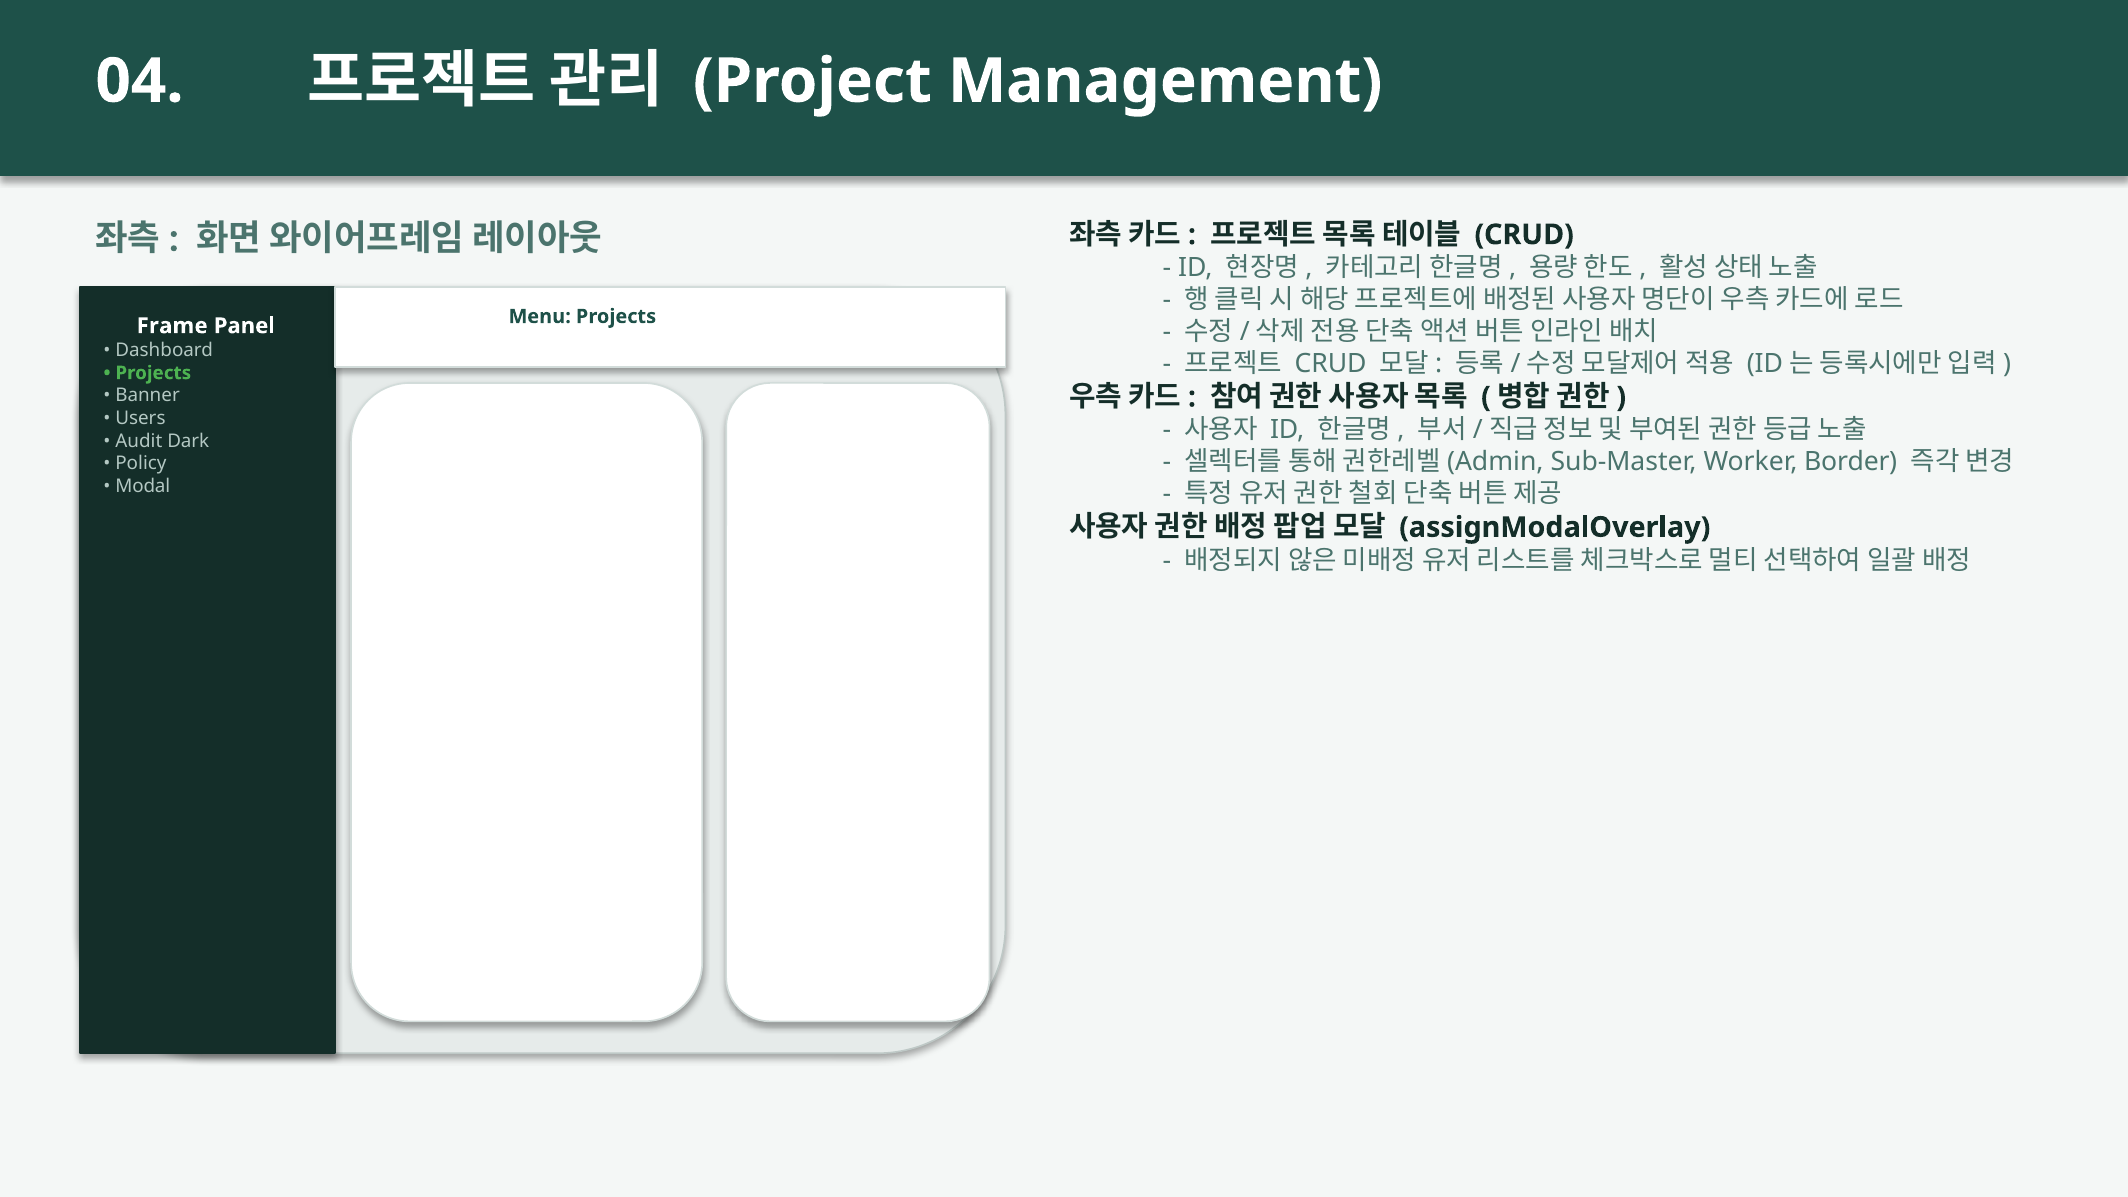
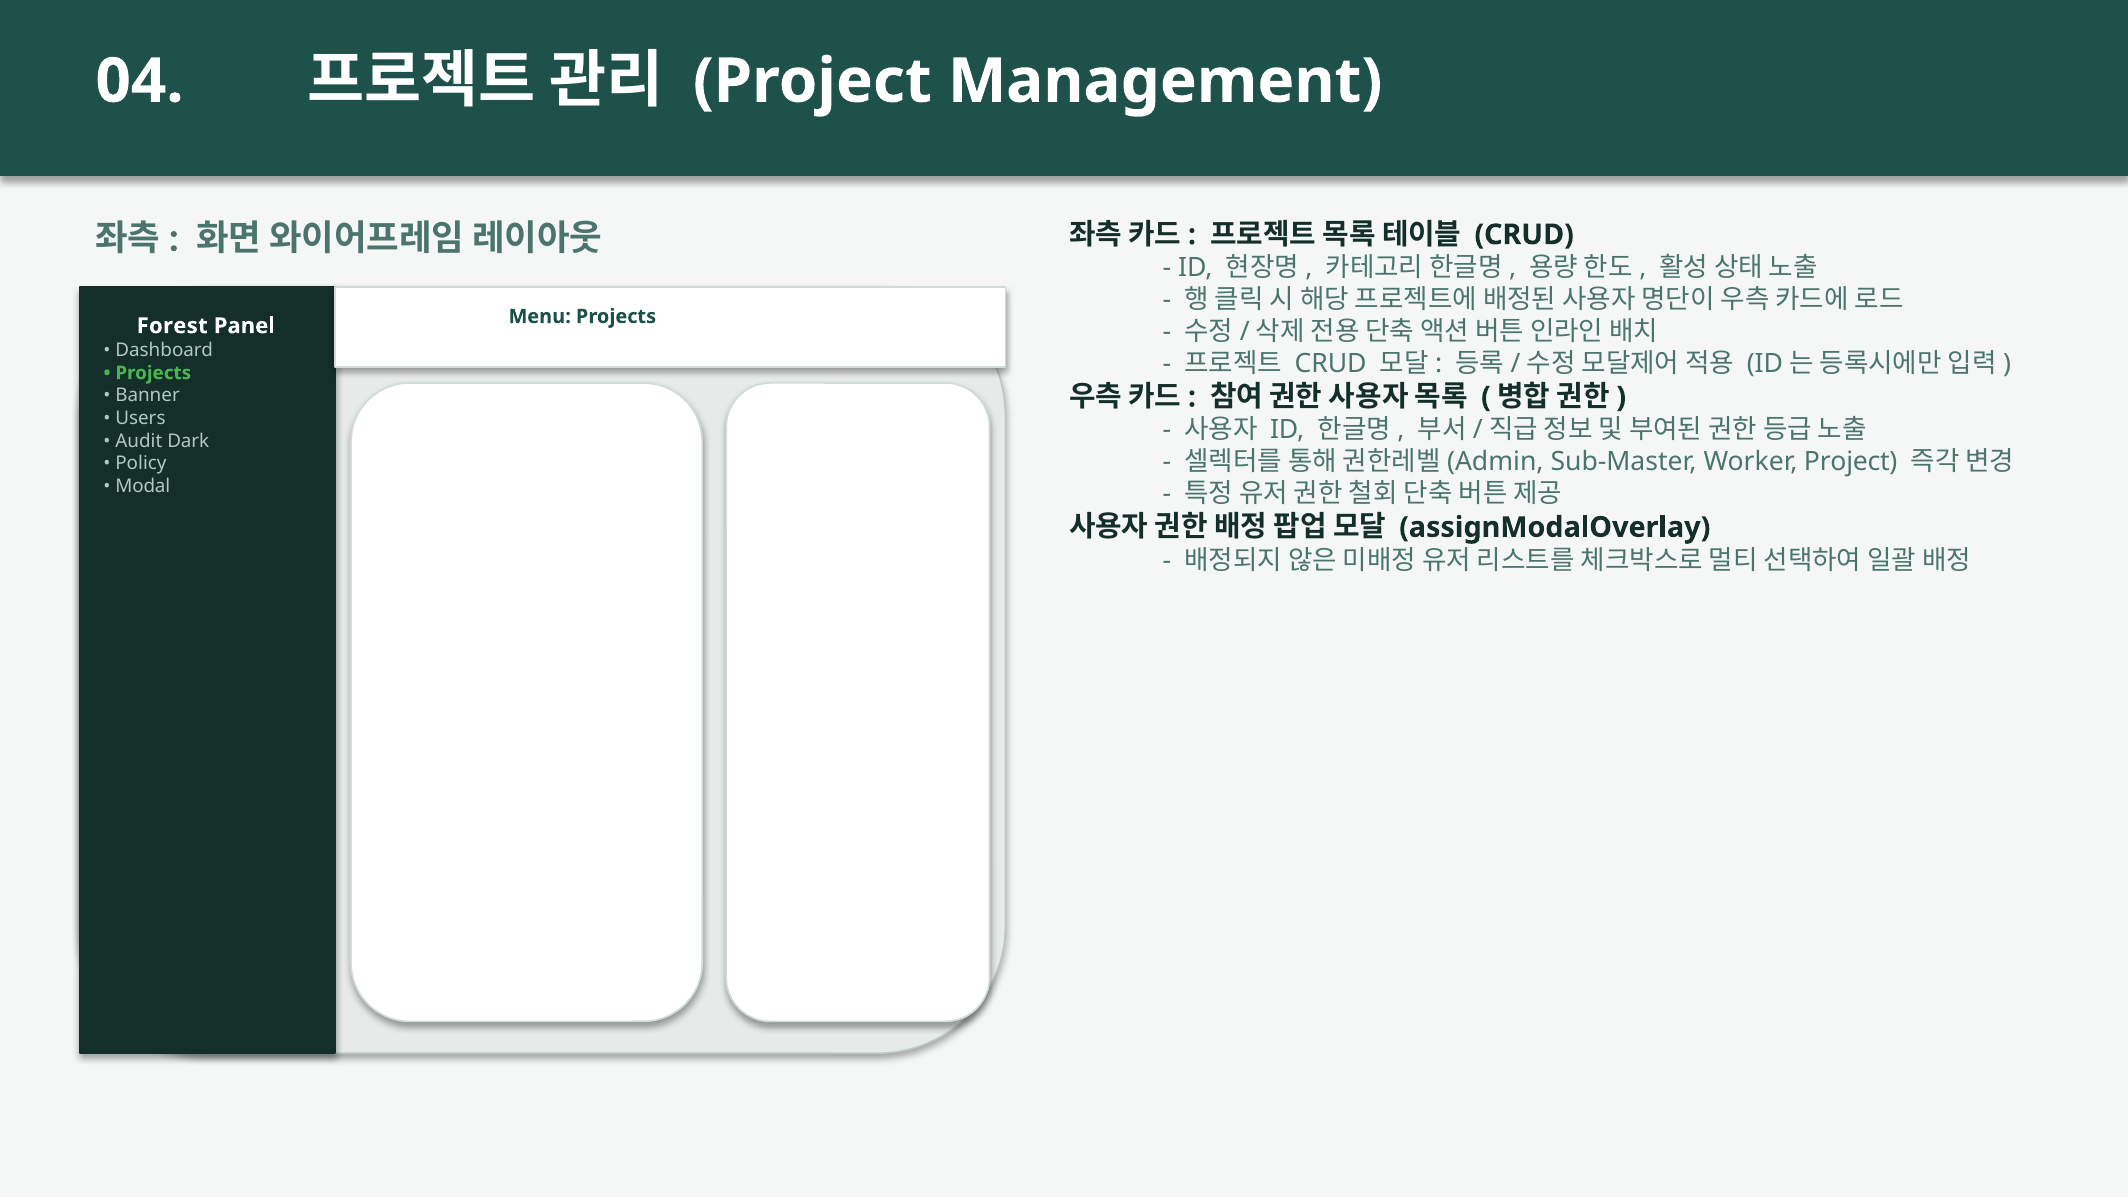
Frame: Frame -> Forest
Worker Border: Border -> Project
